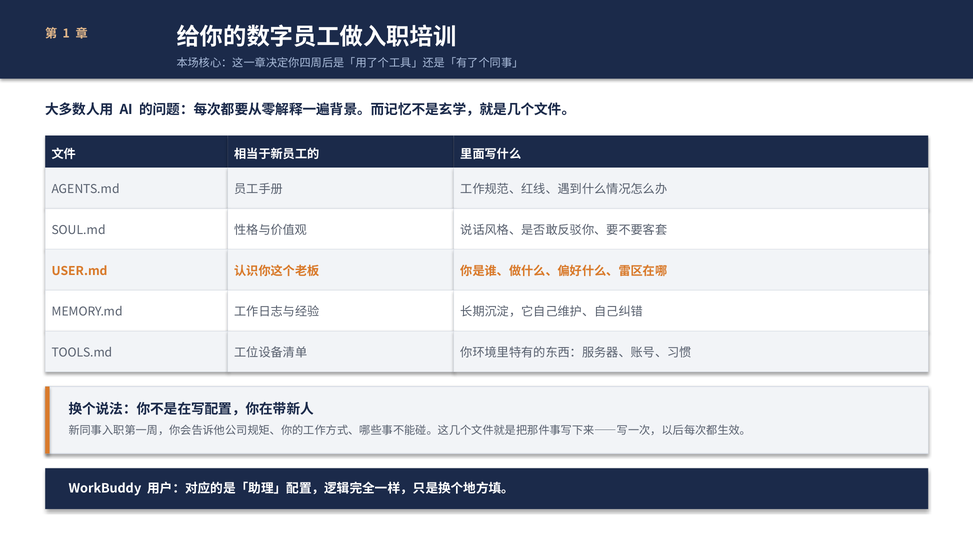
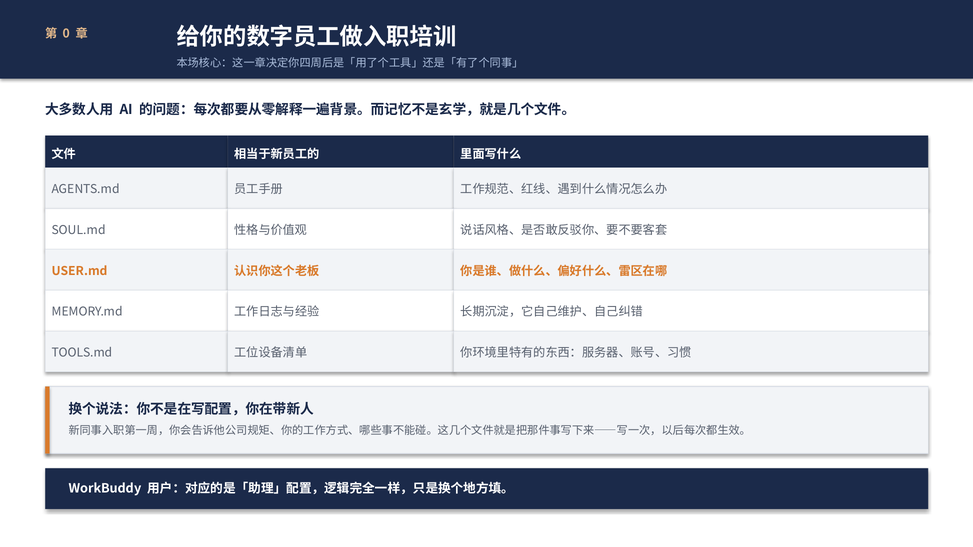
1: 1 -> 0
